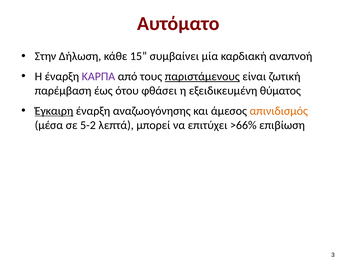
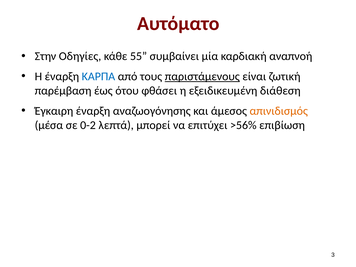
Δήλωση: Δήλωση -> Οδηγίες
15: 15 -> 55
ΚΑΡΠΑ colour: purple -> blue
θύματος: θύματος -> διάθεση
Έγκαιρη underline: present -> none
5-2: 5-2 -> 0-2
>66%: >66% -> >56%
